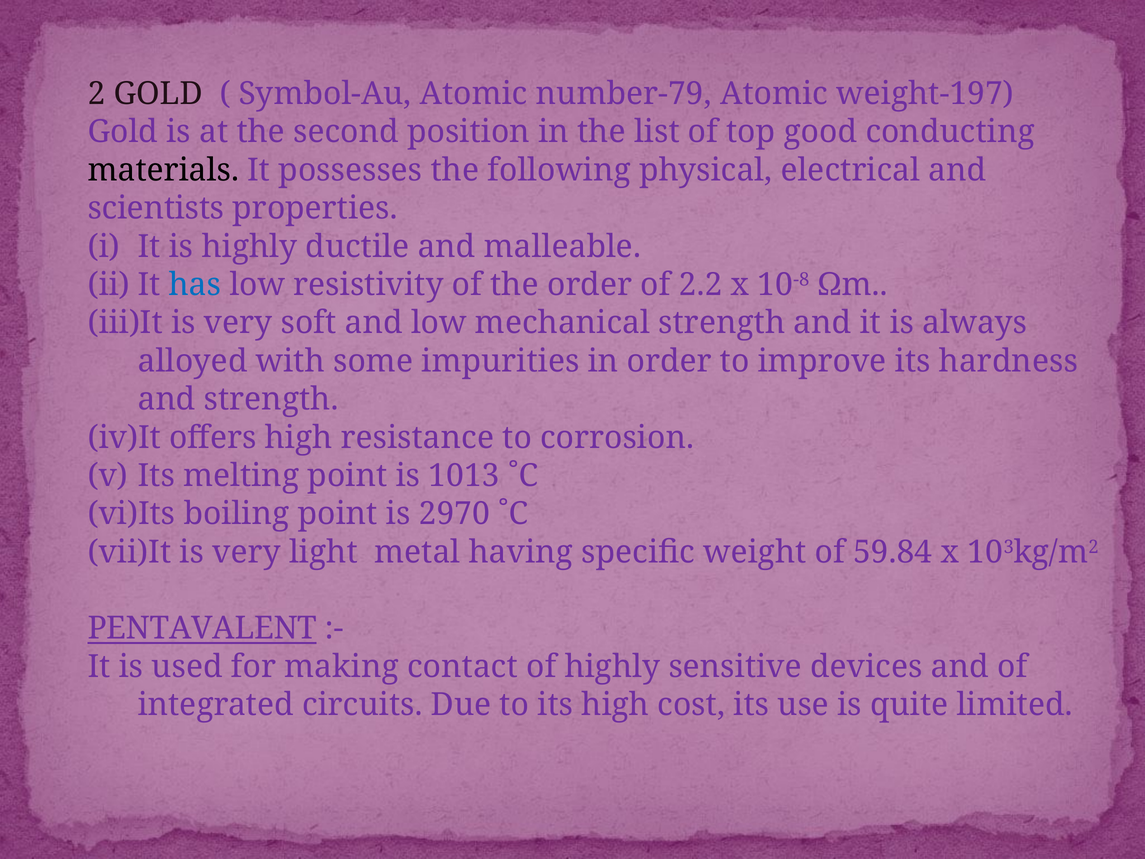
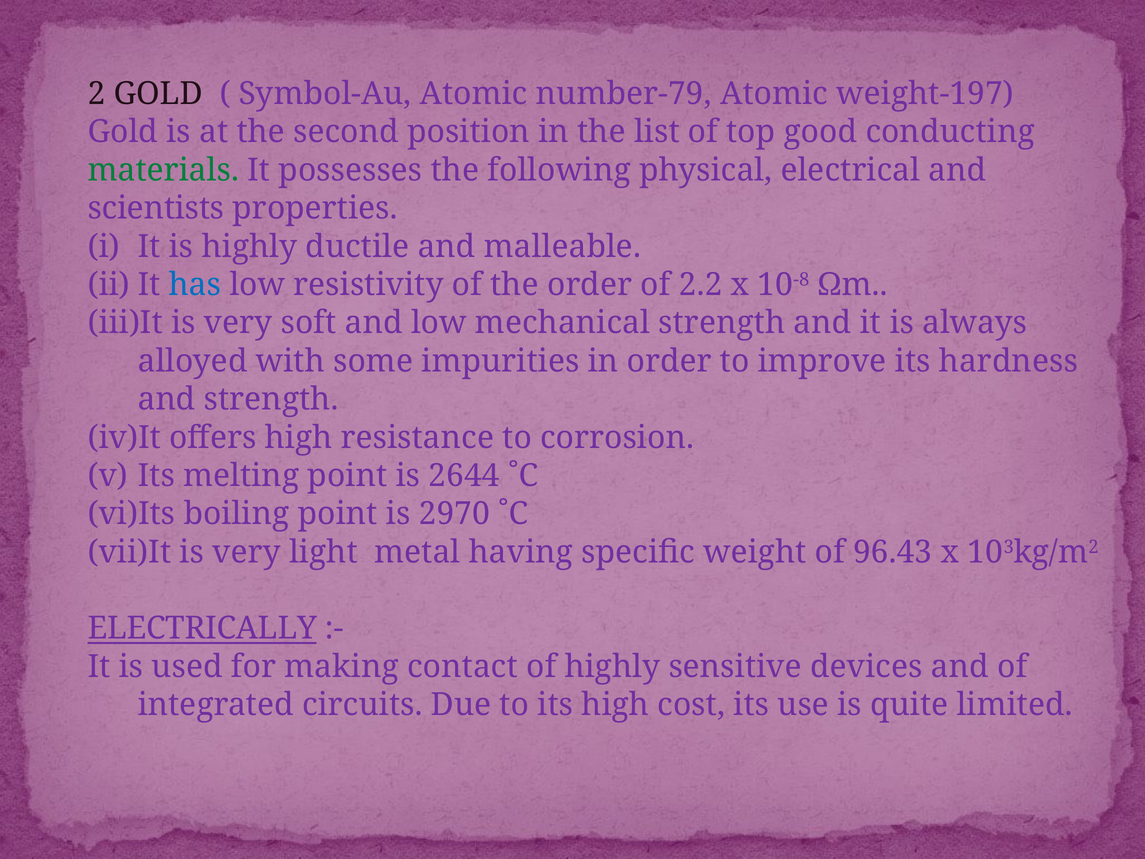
materials colour: black -> green
1013: 1013 -> 2644
59.84: 59.84 -> 96.43
PENTAVALENT: PENTAVALENT -> ELECTRICALLY
